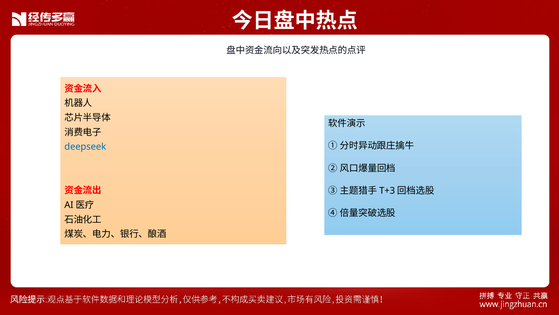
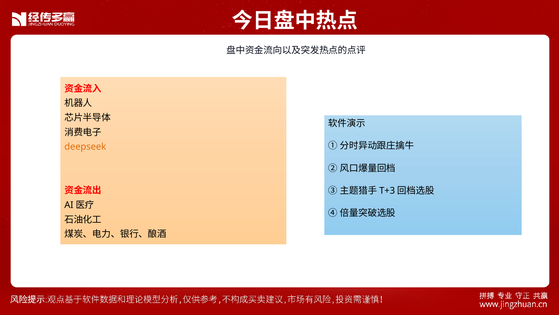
deepseek colour: blue -> orange
